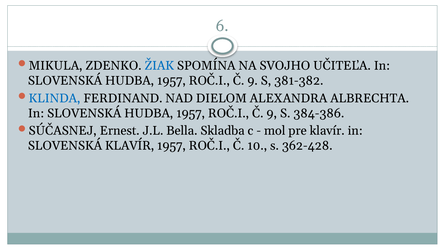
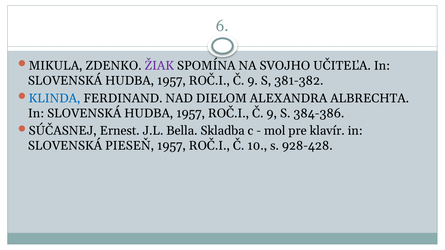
ŽIAK colour: blue -> purple
SLOVENSKÁ KLAVÍR: KLAVÍR -> PIESEŇ
362-428: 362-428 -> 928-428
